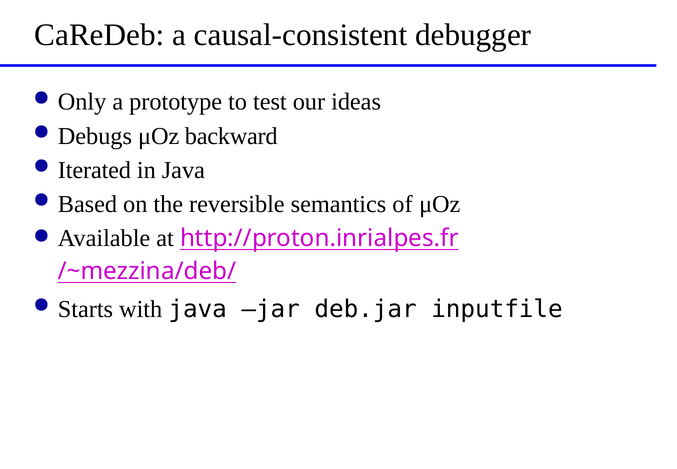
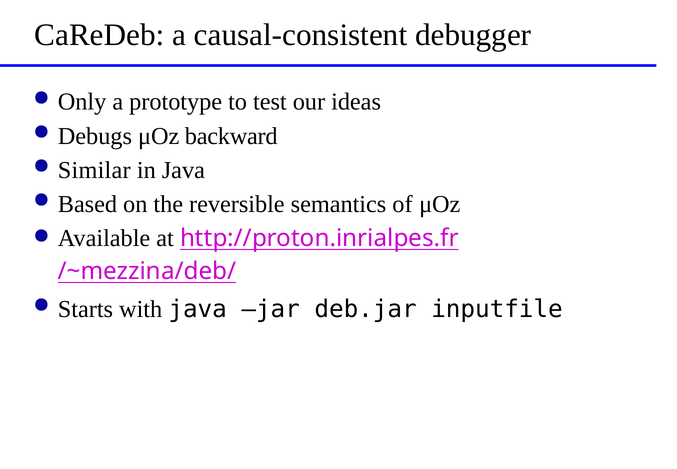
Iterated: Iterated -> Similar
